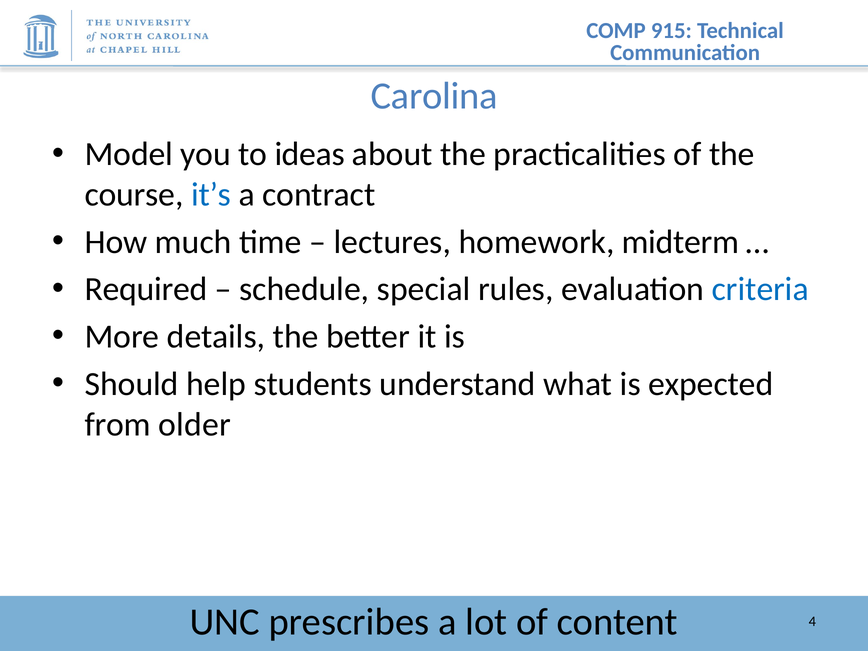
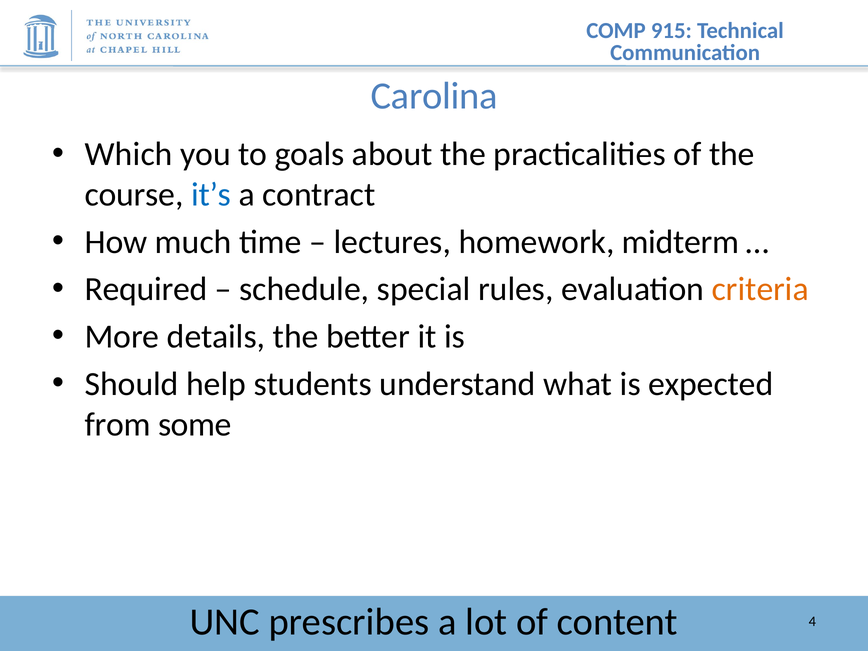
Model: Model -> Which
ideas: ideas -> goals
criteria colour: blue -> orange
older: older -> some
